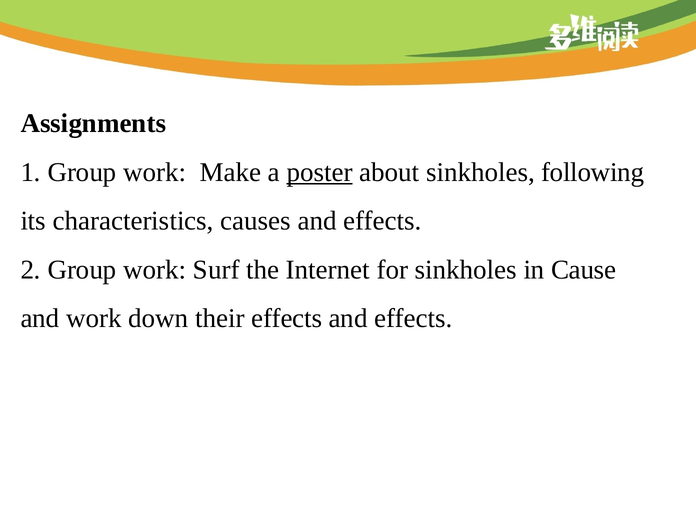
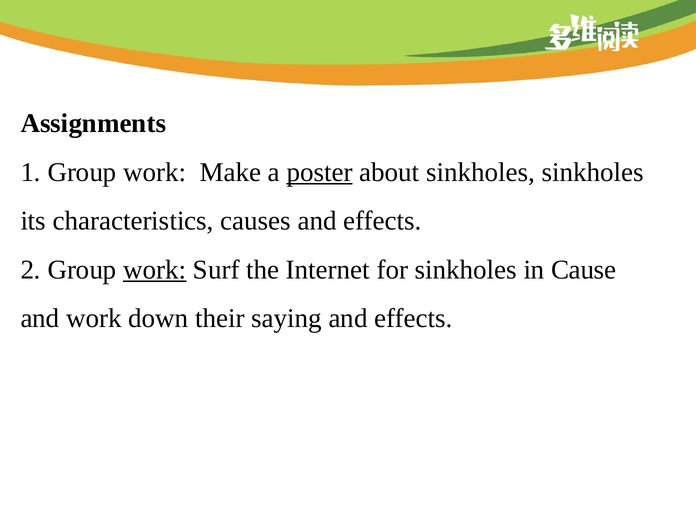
sinkholes following: following -> sinkholes
work at (155, 270) underline: none -> present
their effects: effects -> saying
